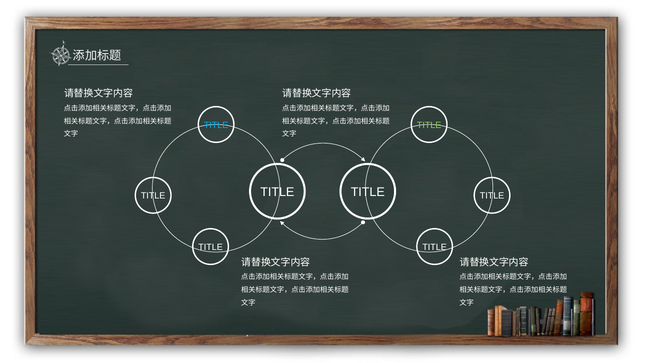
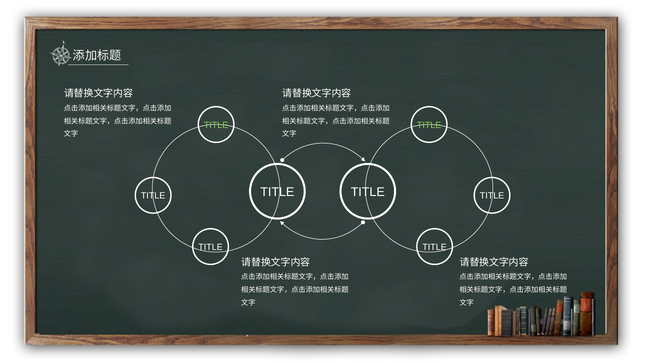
TITLE at (216, 125) colour: light blue -> light green
